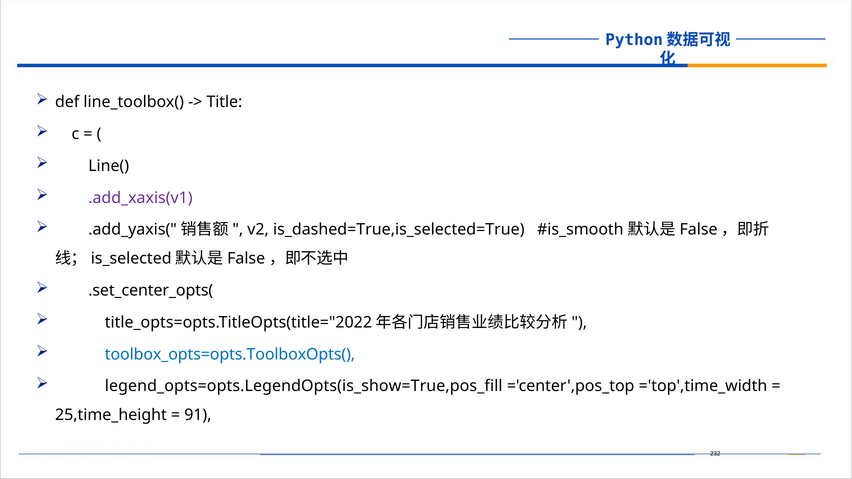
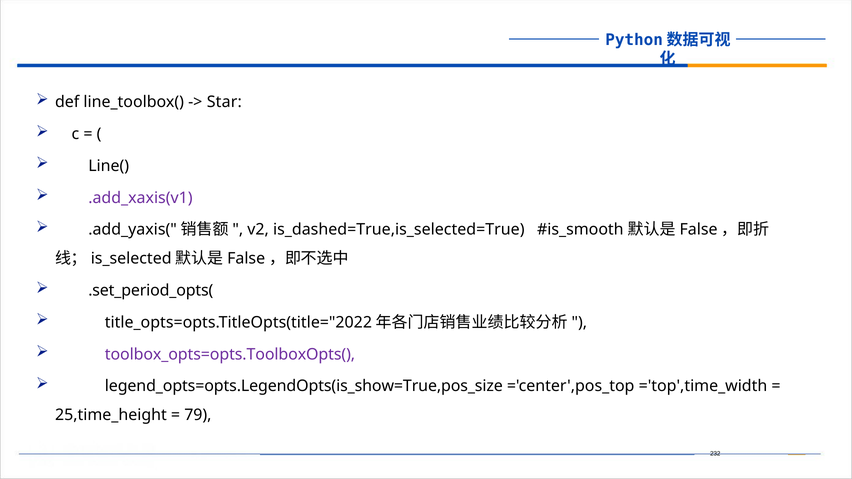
Title: Title -> Star
.set_center_opts(: .set_center_opts( -> .set_period_opts(
toolbox_opts=opts.ToolboxOpts( colour: blue -> purple
legend_opts=opts.LegendOpts(is_show=True,pos_fill: legend_opts=opts.LegendOpts(is_show=True,pos_fill -> legend_opts=opts.LegendOpts(is_show=True,pos_size
91: 91 -> 79
